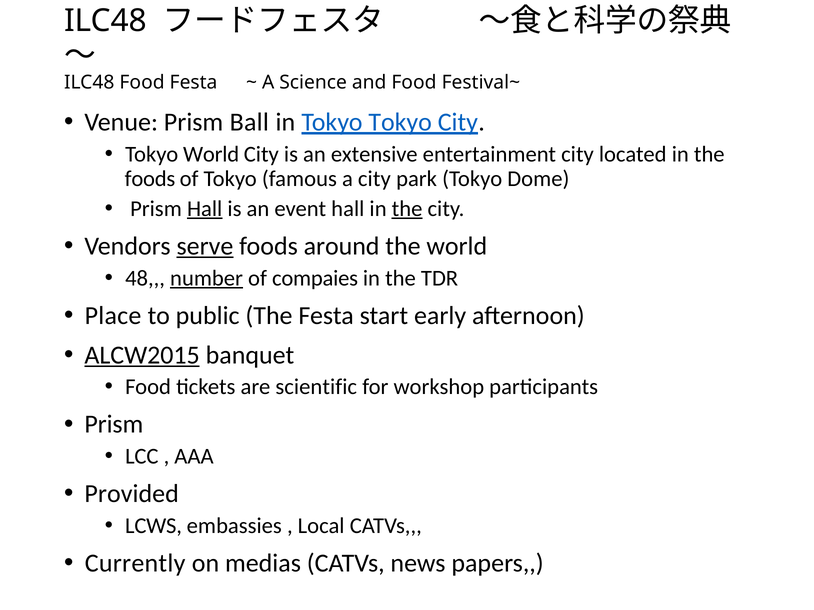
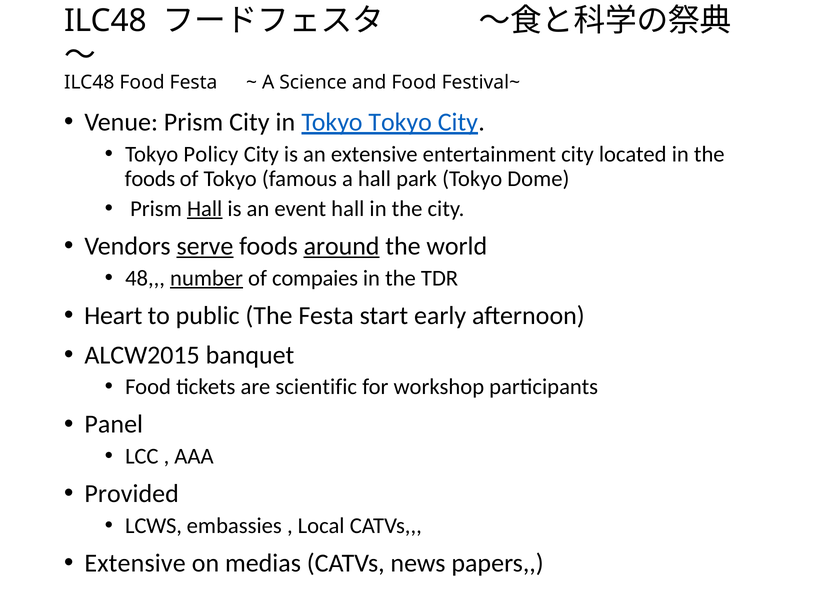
Prism Ball: Ball -> City
Tokyo World: World -> Policy
a city: city -> hall
the at (407, 209) underline: present -> none
around underline: none -> present
Place: Place -> Heart
ALCW2015 underline: present -> none
Prism at (114, 425): Prism -> Panel
Currently at (135, 564): Currently -> Extensive
